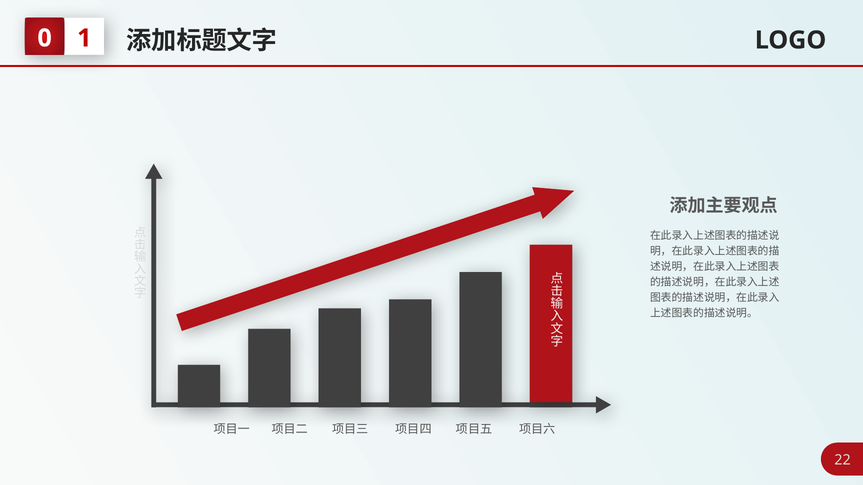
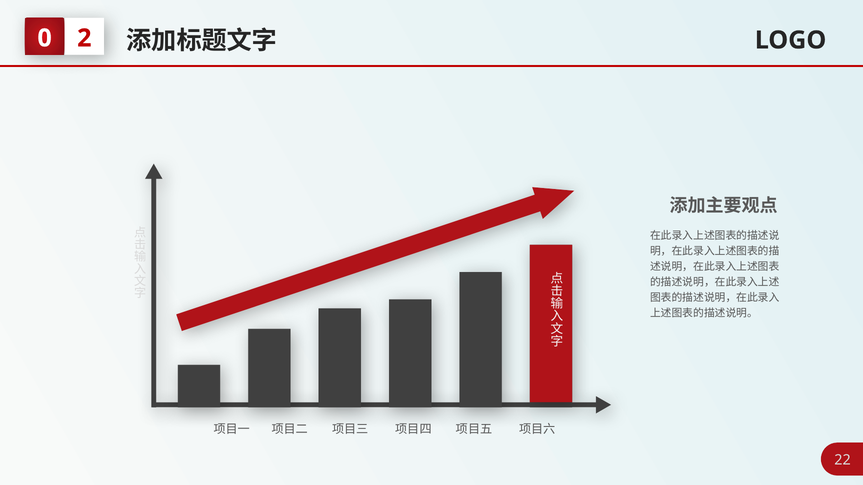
1: 1 -> 2
